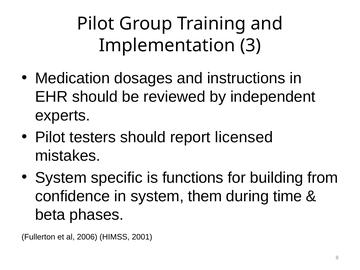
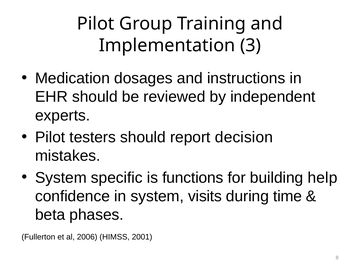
licensed: licensed -> decision
from: from -> help
them: them -> visits
